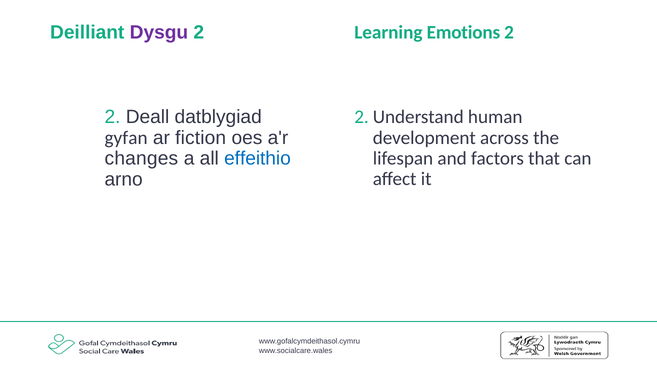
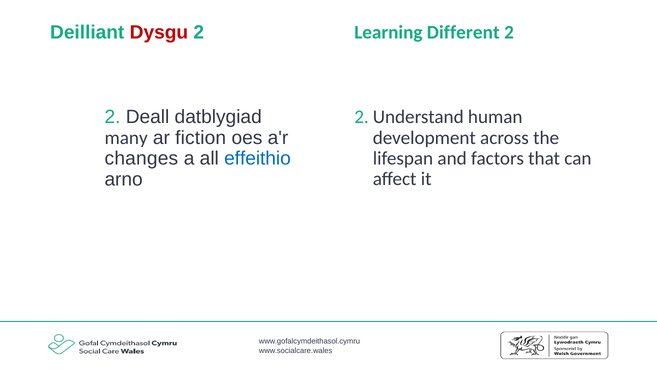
Dysgu colour: purple -> red
Emotions: Emotions -> Different
gyfan: gyfan -> many
